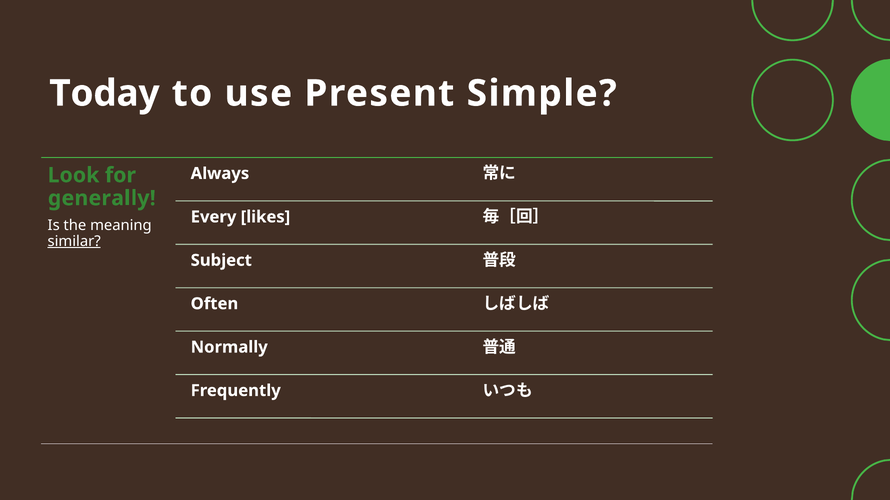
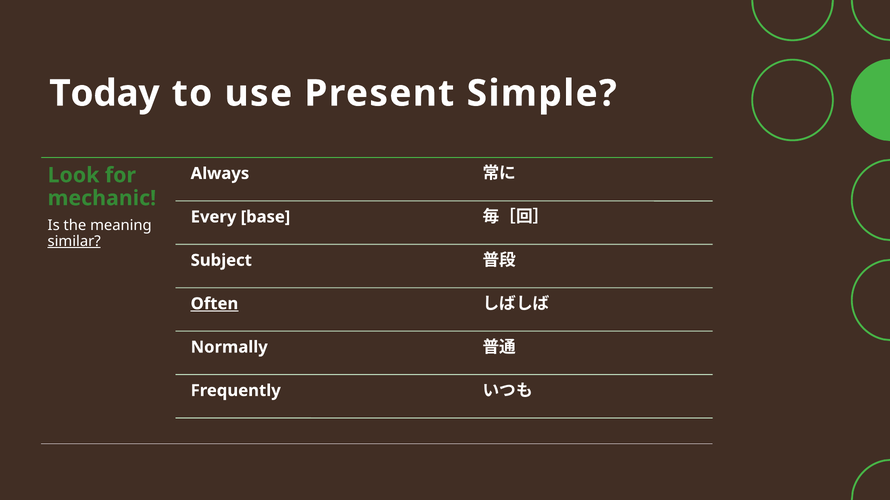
generally: generally -> mechanic
likes: likes -> base
Often underline: none -> present
